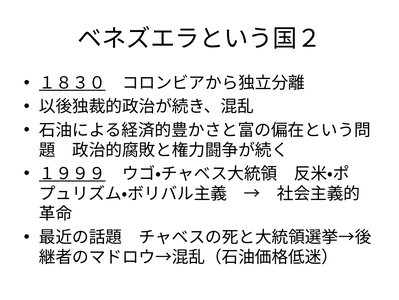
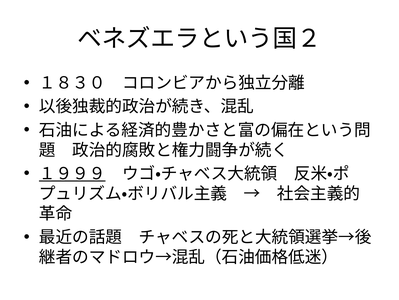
１８３０ underline: present -> none
